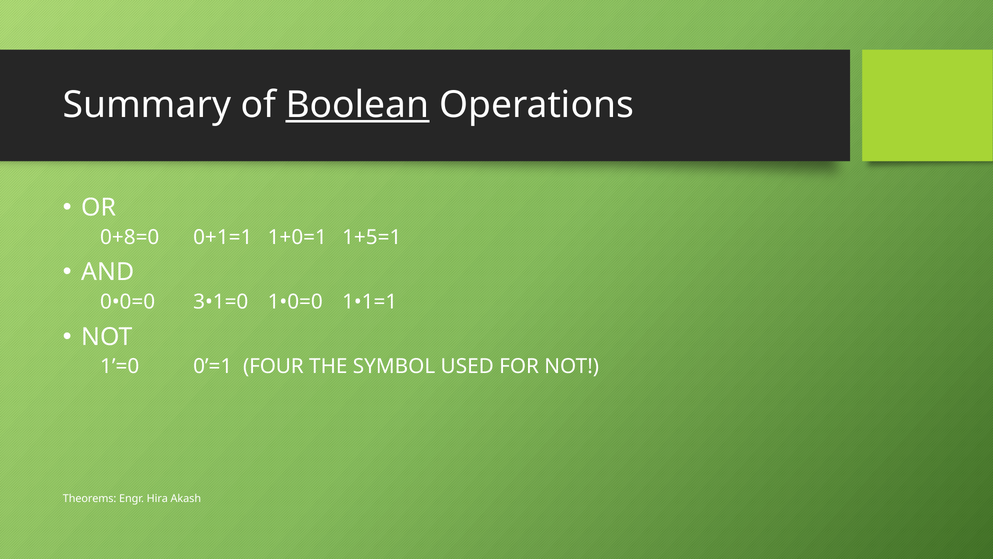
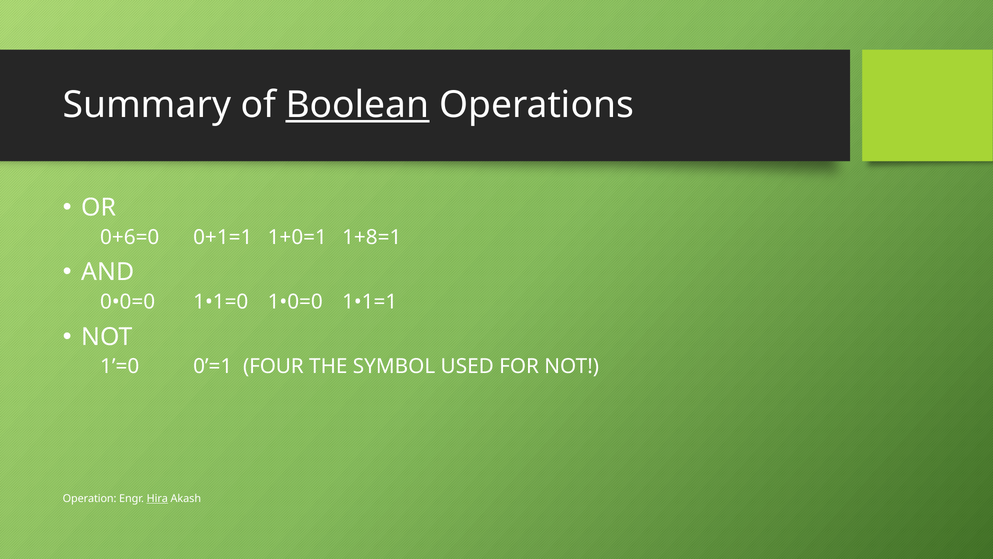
0+8=0: 0+8=0 -> 0+6=0
1+5=1: 1+5=1 -> 1+8=1
3•1=0: 3•1=0 -> 1•1=0
Theorems: Theorems -> Operation
Hira underline: none -> present
